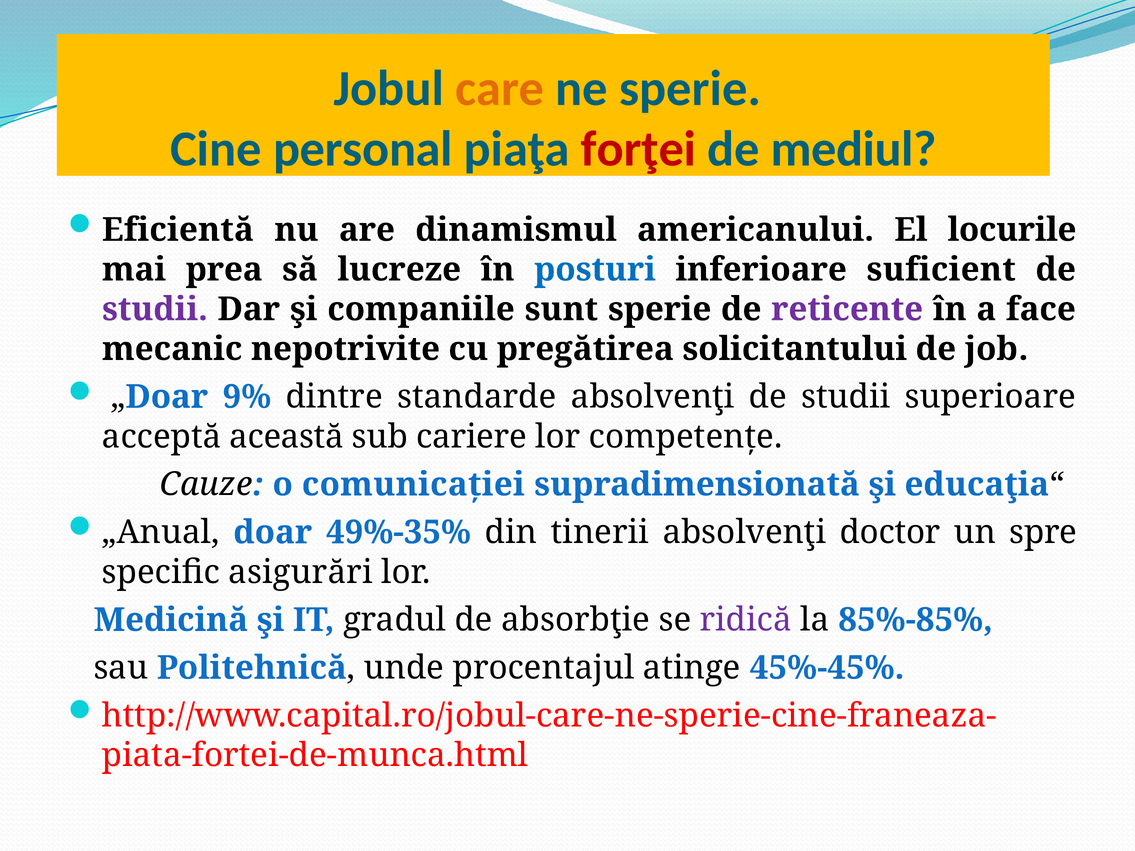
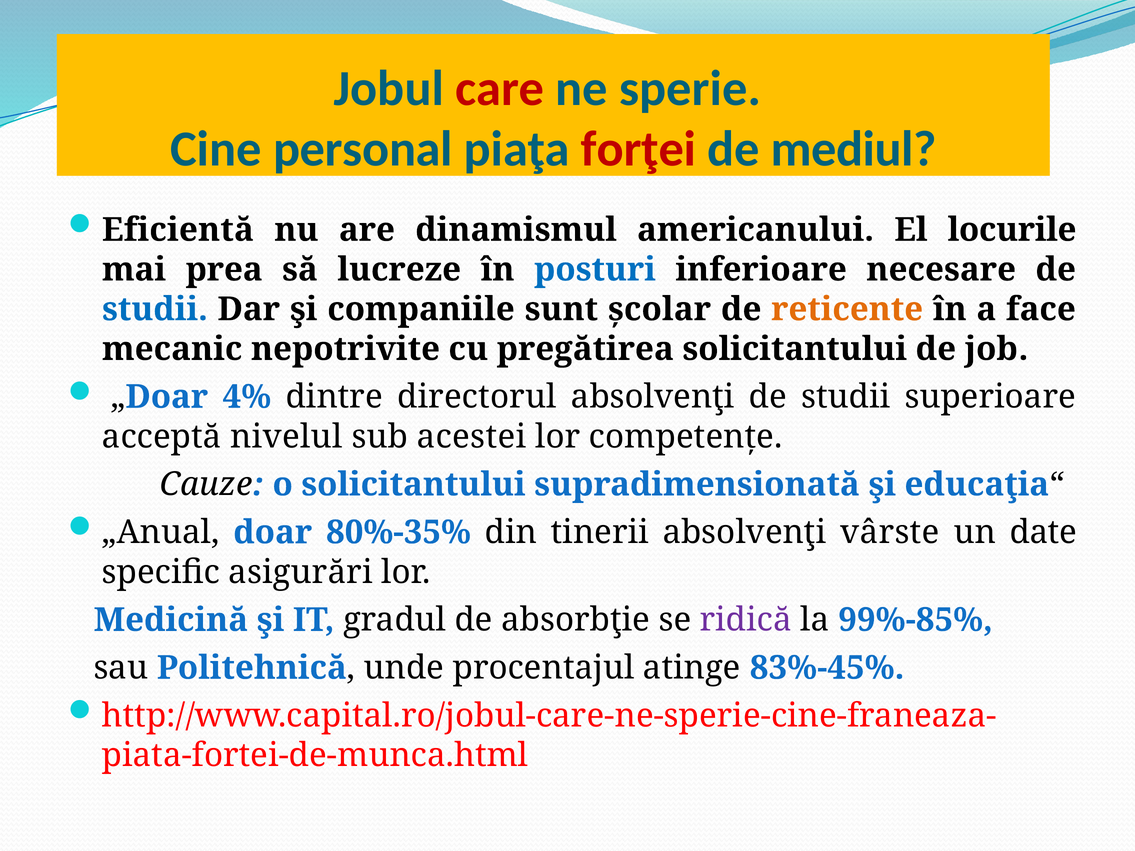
care colour: orange -> red
suficient: suficient -> necesare
studii at (155, 309) colour: purple -> blue
sunt sperie: sperie -> școlar
reticente colour: purple -> orange
9%: 9% -> 4%
standarde: standarde -> directorul
această: această -> nivelul
cariere: cariere -> acestei
o comunicației: comunicației -> solicitantului
49%-35%: 49%-35% -> 80%-35%
doctor: doctor -> vârste
spre: spre -> date
85%-85%: 85%-85% -> 99%-85%
45%-45%: 45%-45% -> 83%-45%
